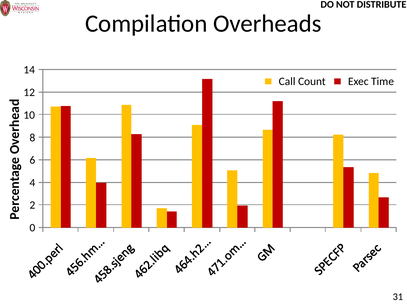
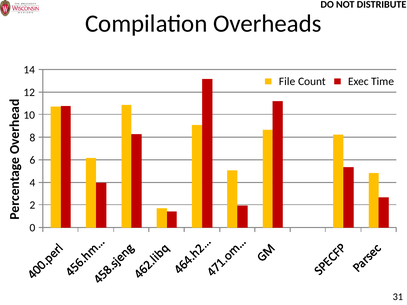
Call: Call -> File
